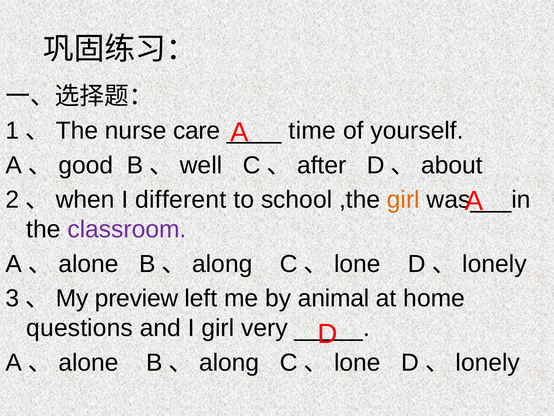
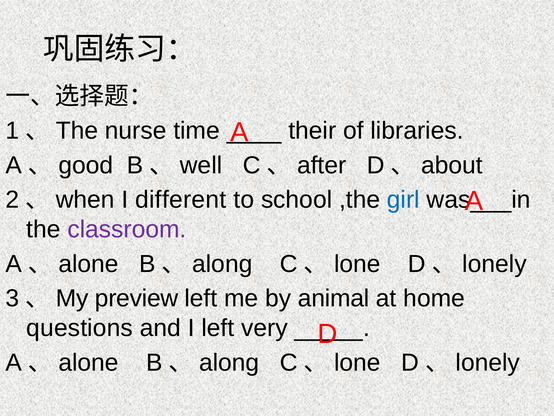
care: care -> time
time: time -> their
yourself: yourself -> libraries
girl at (403, 200) colour: orange -> blue
I girl: girl -> left
